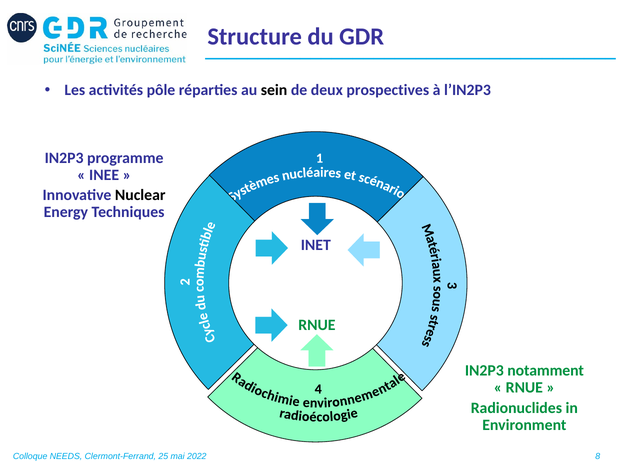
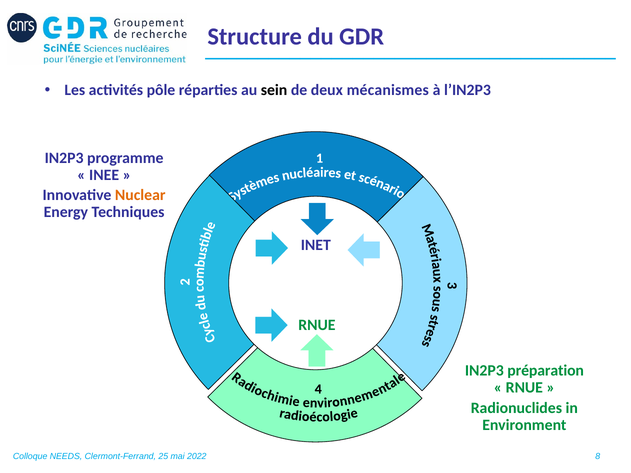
prospectives: prospectives -> mécanismes
Nuclear colour: black -> orange
notamment: notamment -> préparation
